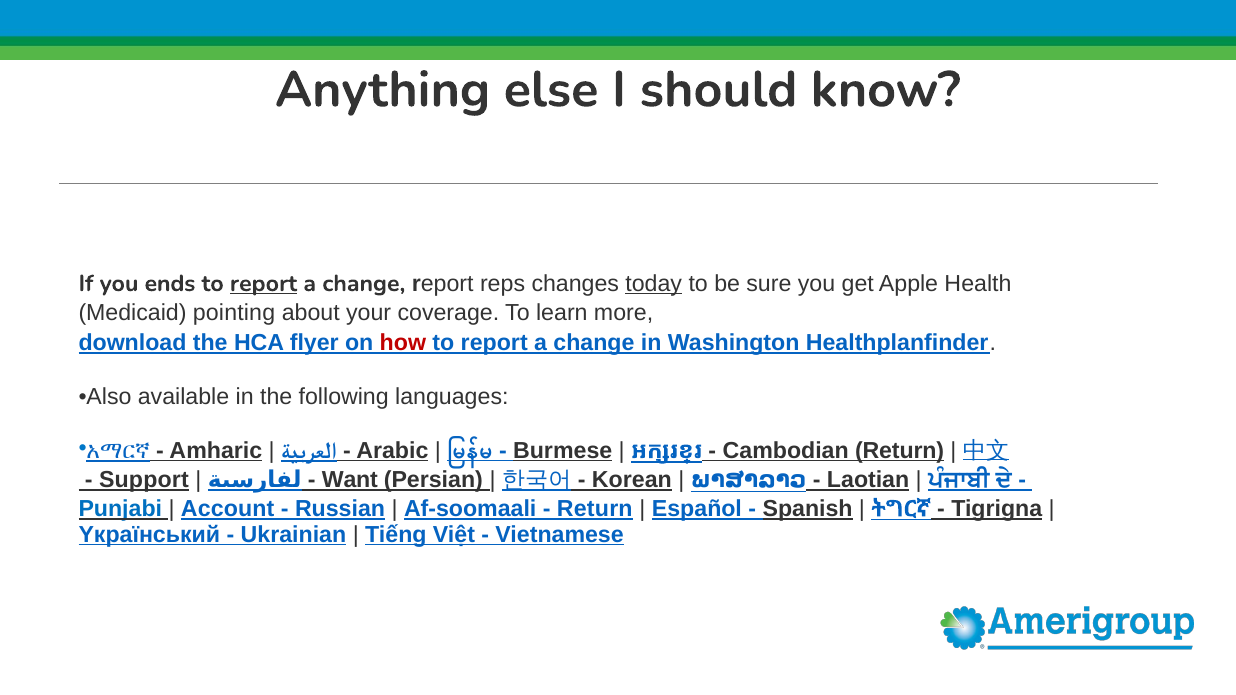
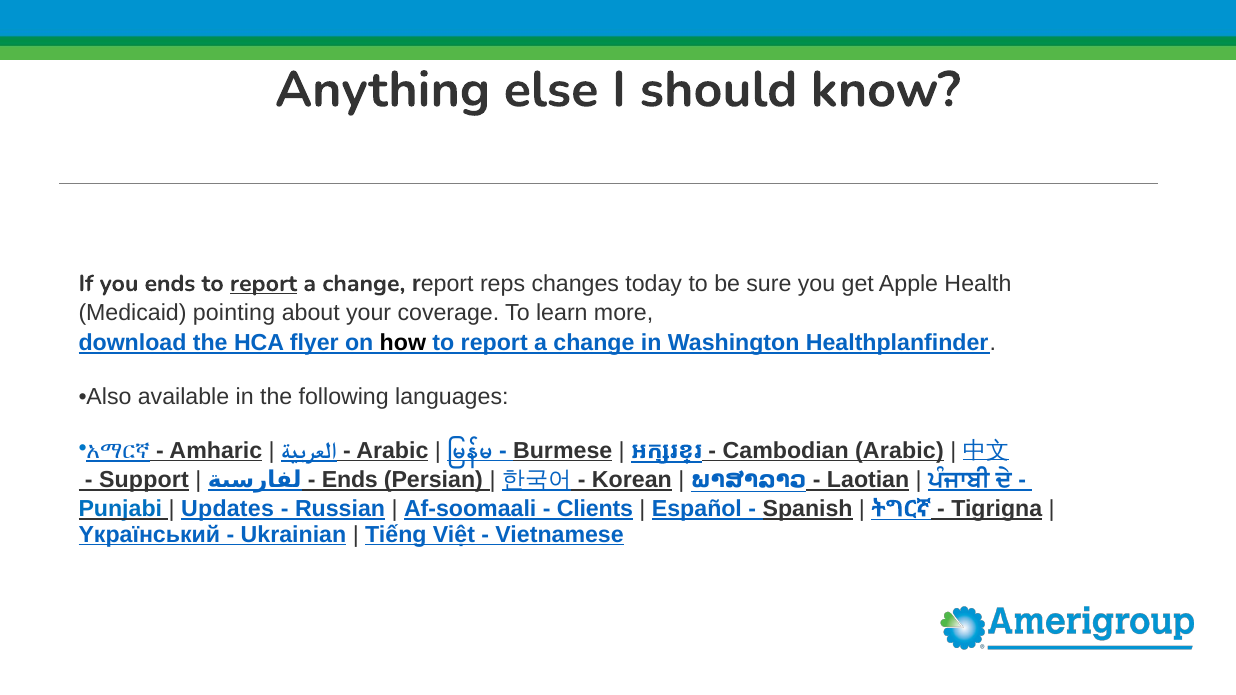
today underline: present -> none
how colour: red -> black
Cambodian Return: Return -> Arabic
Want at (350, 480): Want -> Ends
Account: Account -> Updates
Return at (595, 509): Return -> Clients
